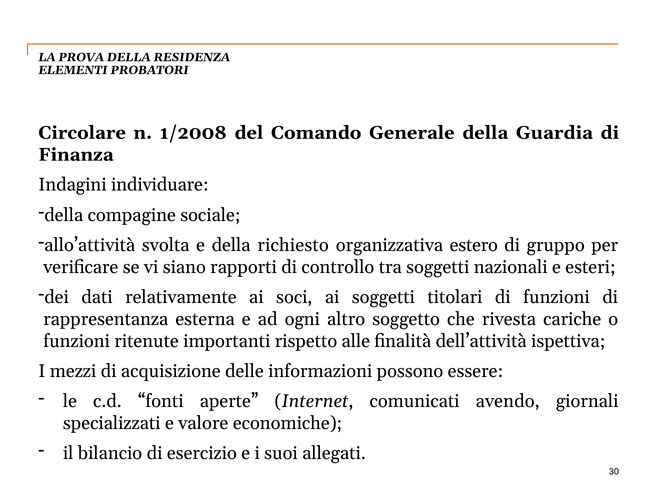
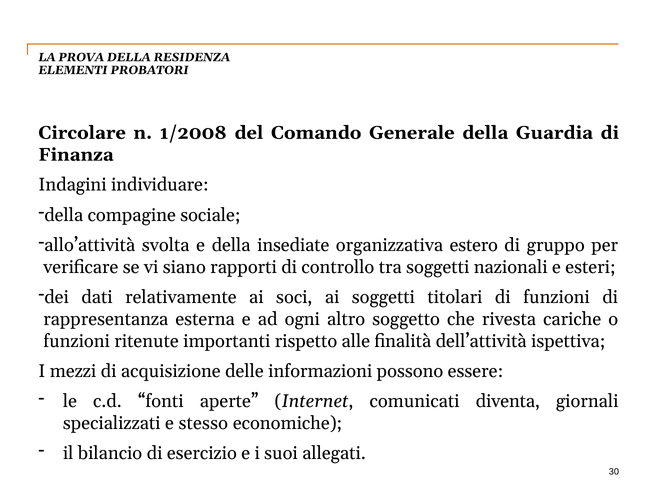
richiesto: richiesto -> insediate
avendo: avendo -> diventa
valore: valore -> stesso
